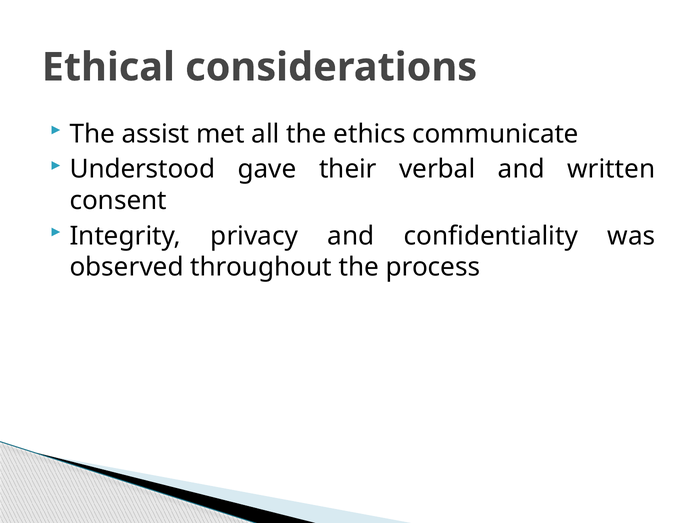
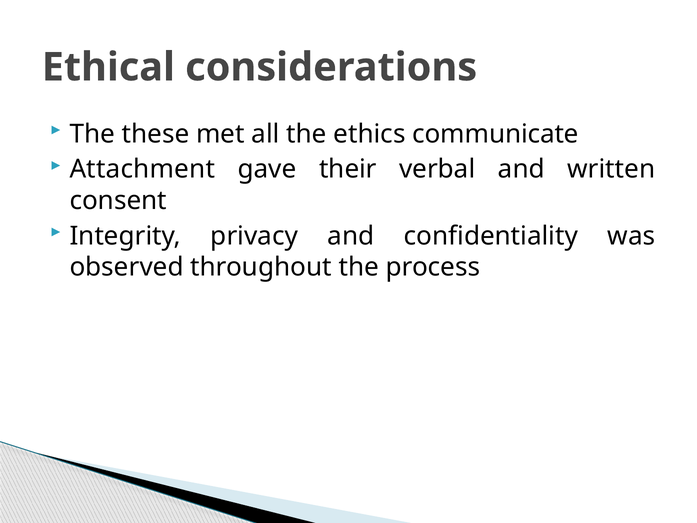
assist: assist -> these
Understood: Understood -> Attachment
